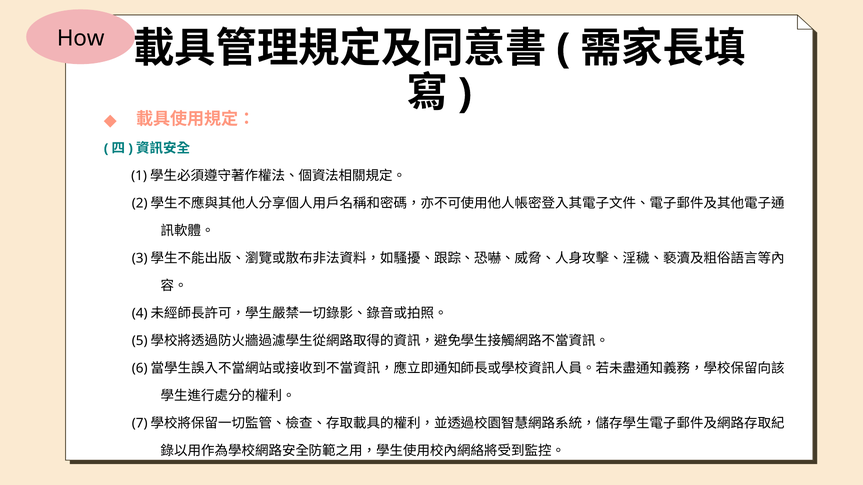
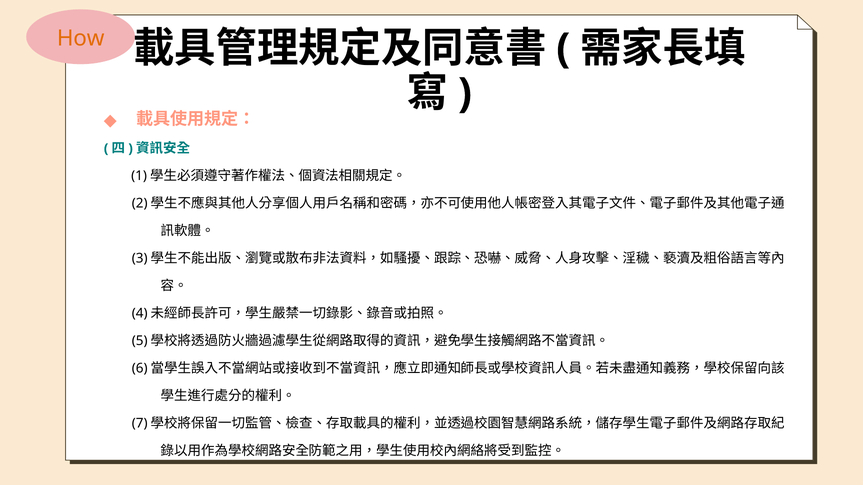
How colour: black -> orange
